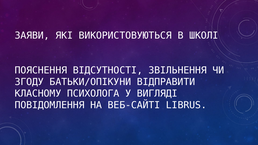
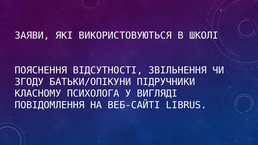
ВІДПРАВИТИ: ВІДПРАВИТИ -> ПІДРУЧНИКИ
